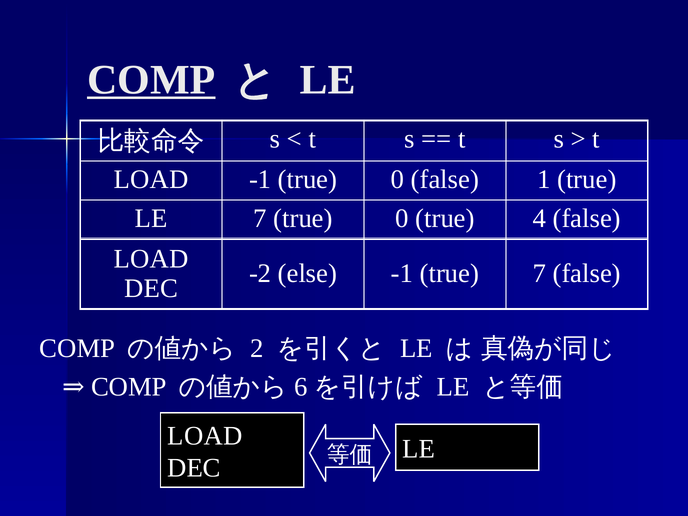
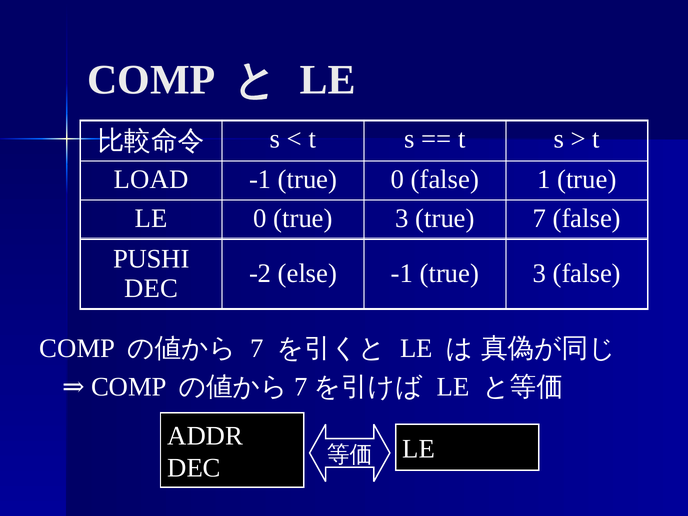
COMP at (151, 80) underline: present -> none
LE 7: 7 -> 0
0 at (402, 219): 0 -> 3
true 4: 4 -> 7
LOAD at (151, 259): LOAD -> PUSHI
-1 true 7: 7 -> 3
2 at (257, 348): 2 -> 7
6 at (301, 387): 6 -> 7
LOAD at (205, 436): LOAD -> ADDR
